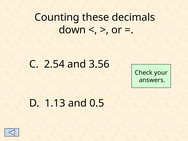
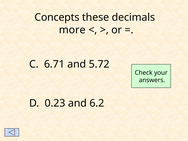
Counting: Counting -> Concepts
down: down -> more
2.54: 2.54 -> 6.71
3.56: 3.56 -> 5.72
1.13: 1.13 -> 0.23
0.5: 0.5 -> 6.2
